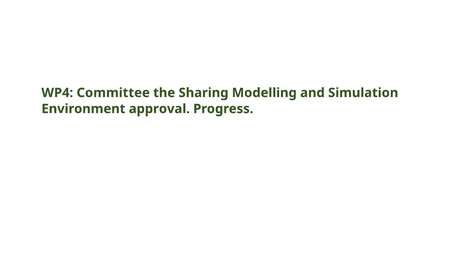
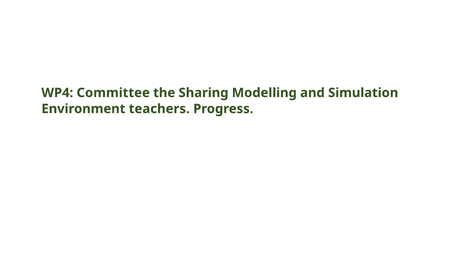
approval: approval -> teachers
